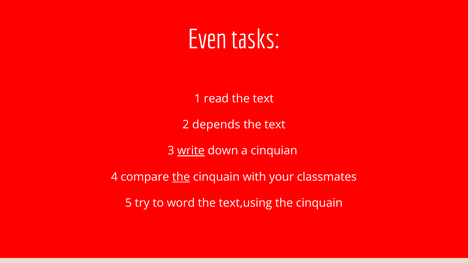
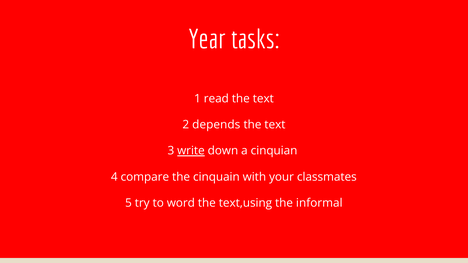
Even: Even -> Year
the at (181, 177) underline: present -> none
text,using the cinquain: cinquain -> informal
